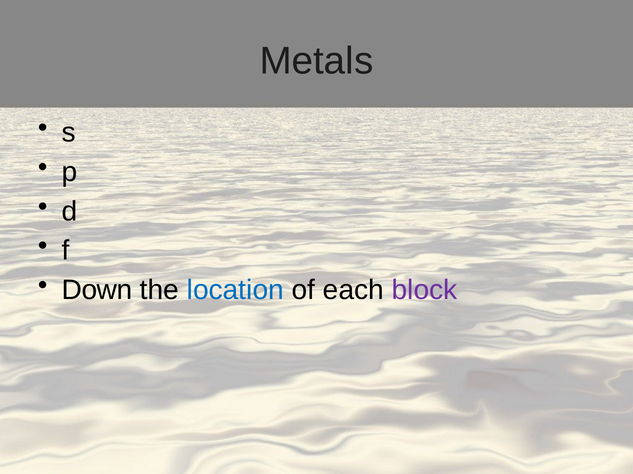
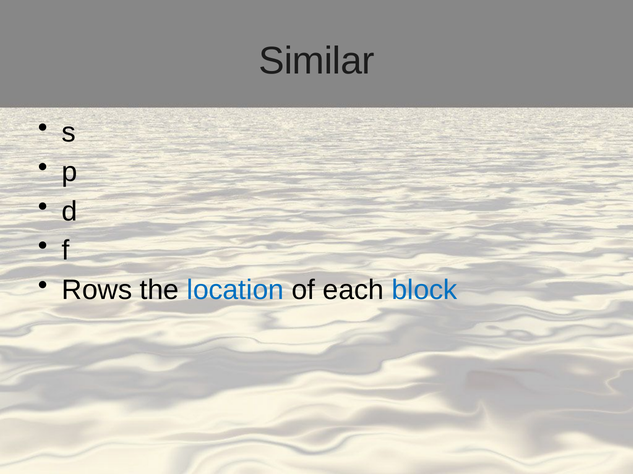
Metals: Metals -> Similar
Down: Down -> Rows
block colour: purple -> blue
